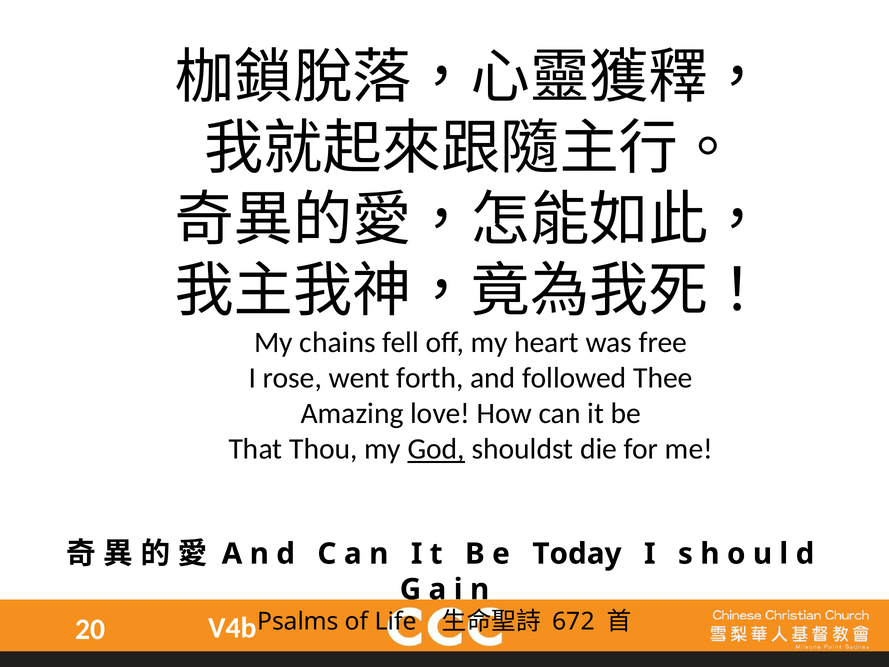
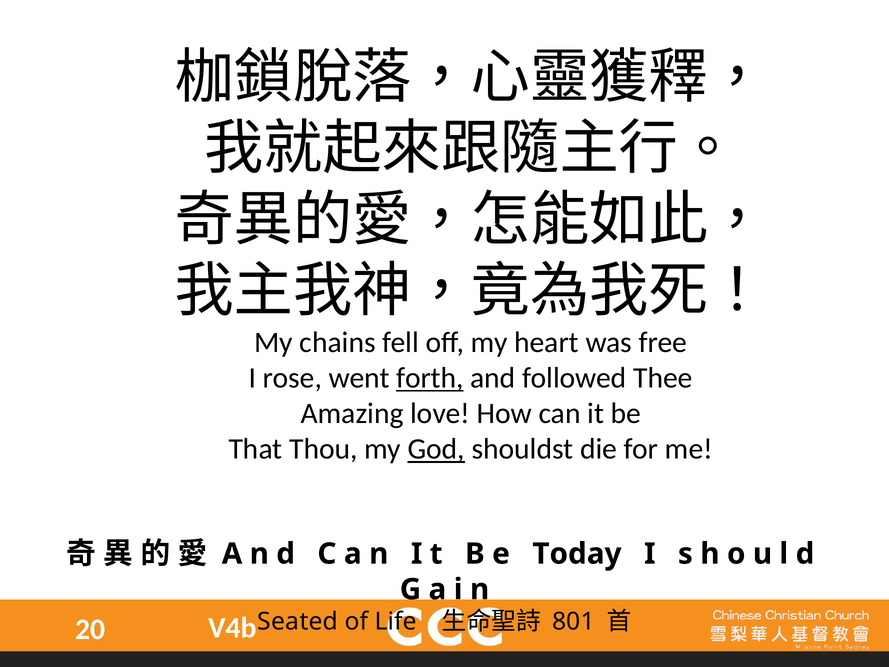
forth underline: none -> present
Psalms: Psalms -> Seated
672: 672 -> 801
